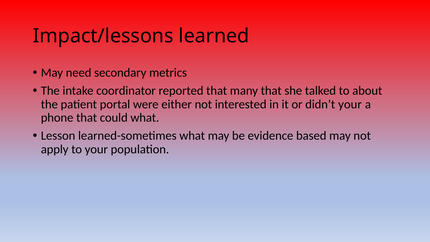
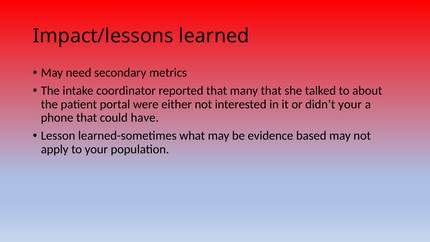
could what: what -> have
